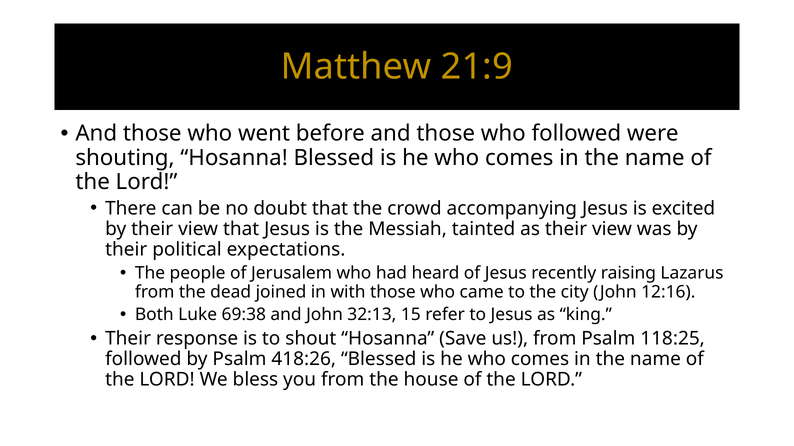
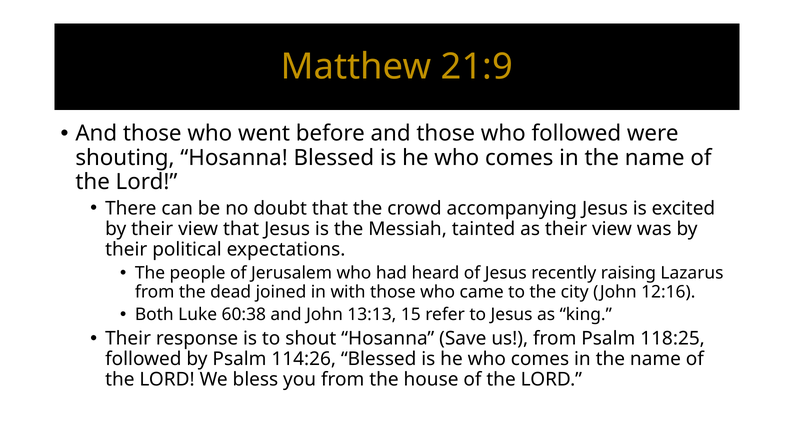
69:38: 69:38 -> 60:38
32:13: 32:13 -> 13:13
418:26: 418:26 -> 114:26
